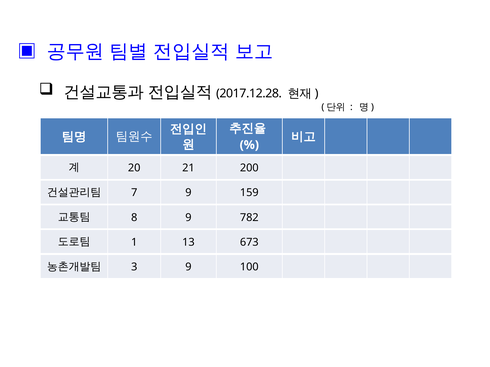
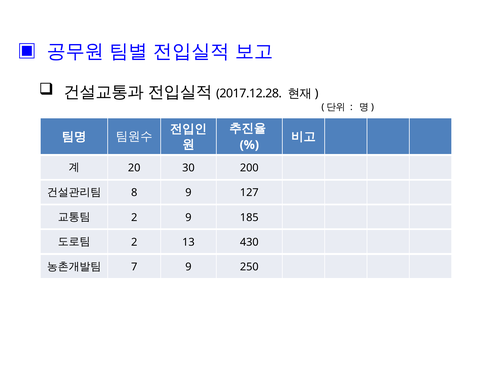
21: 21 -> 30
7: 7 -> 8
159: 159 -> 127
8 at (134, 218): 8 -> 2
782: 782 -> 185
1 at (134, 243): 1 -> 2
673: 673 -> 430
3: 3 -> 7
100: 100 -> 250
